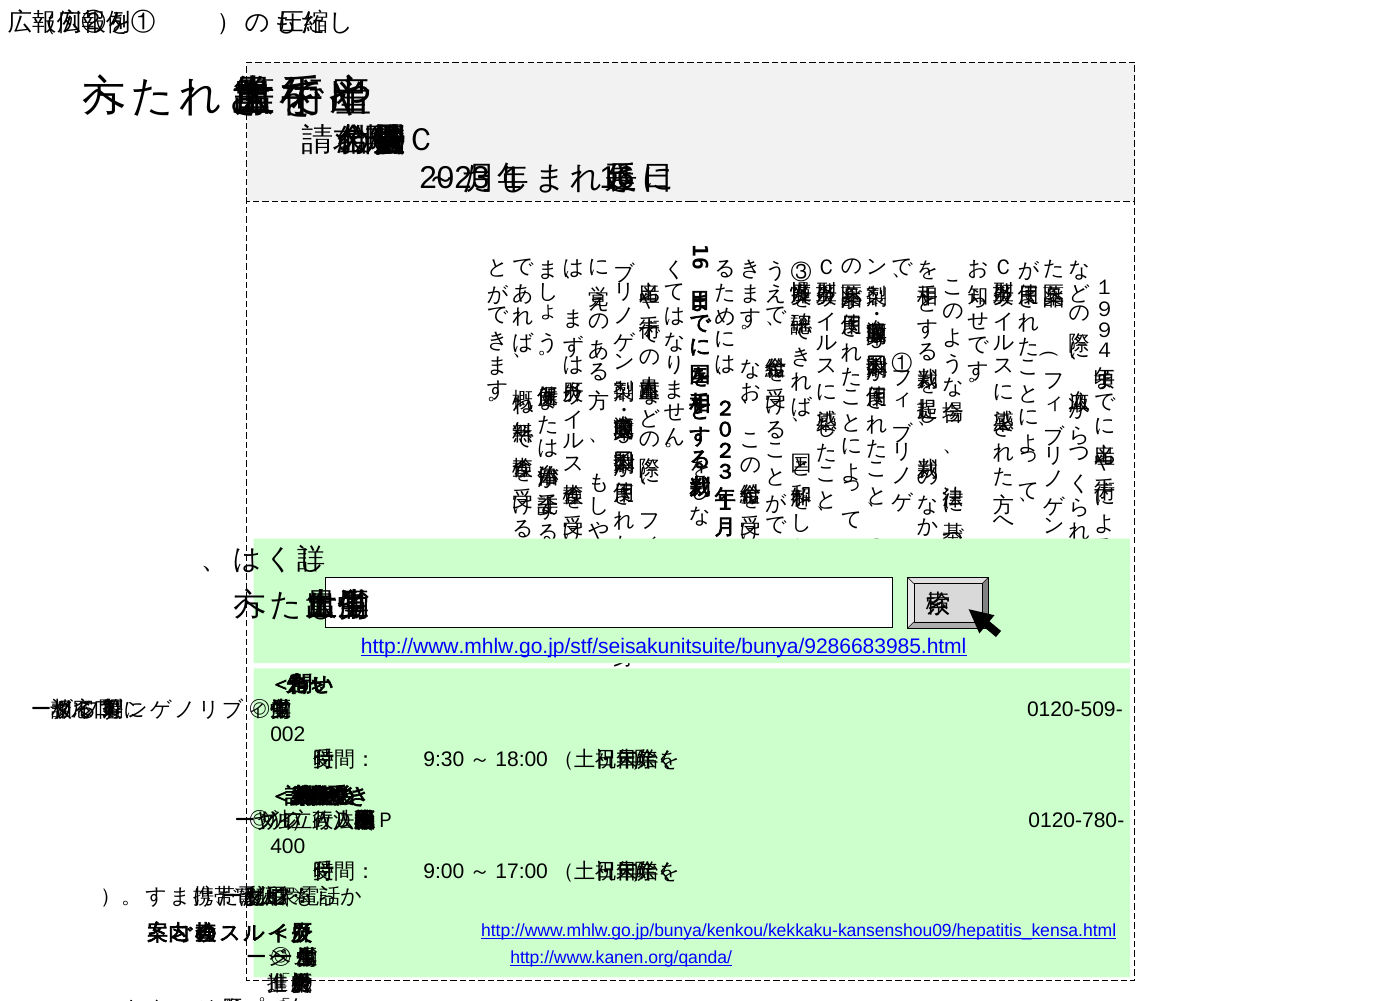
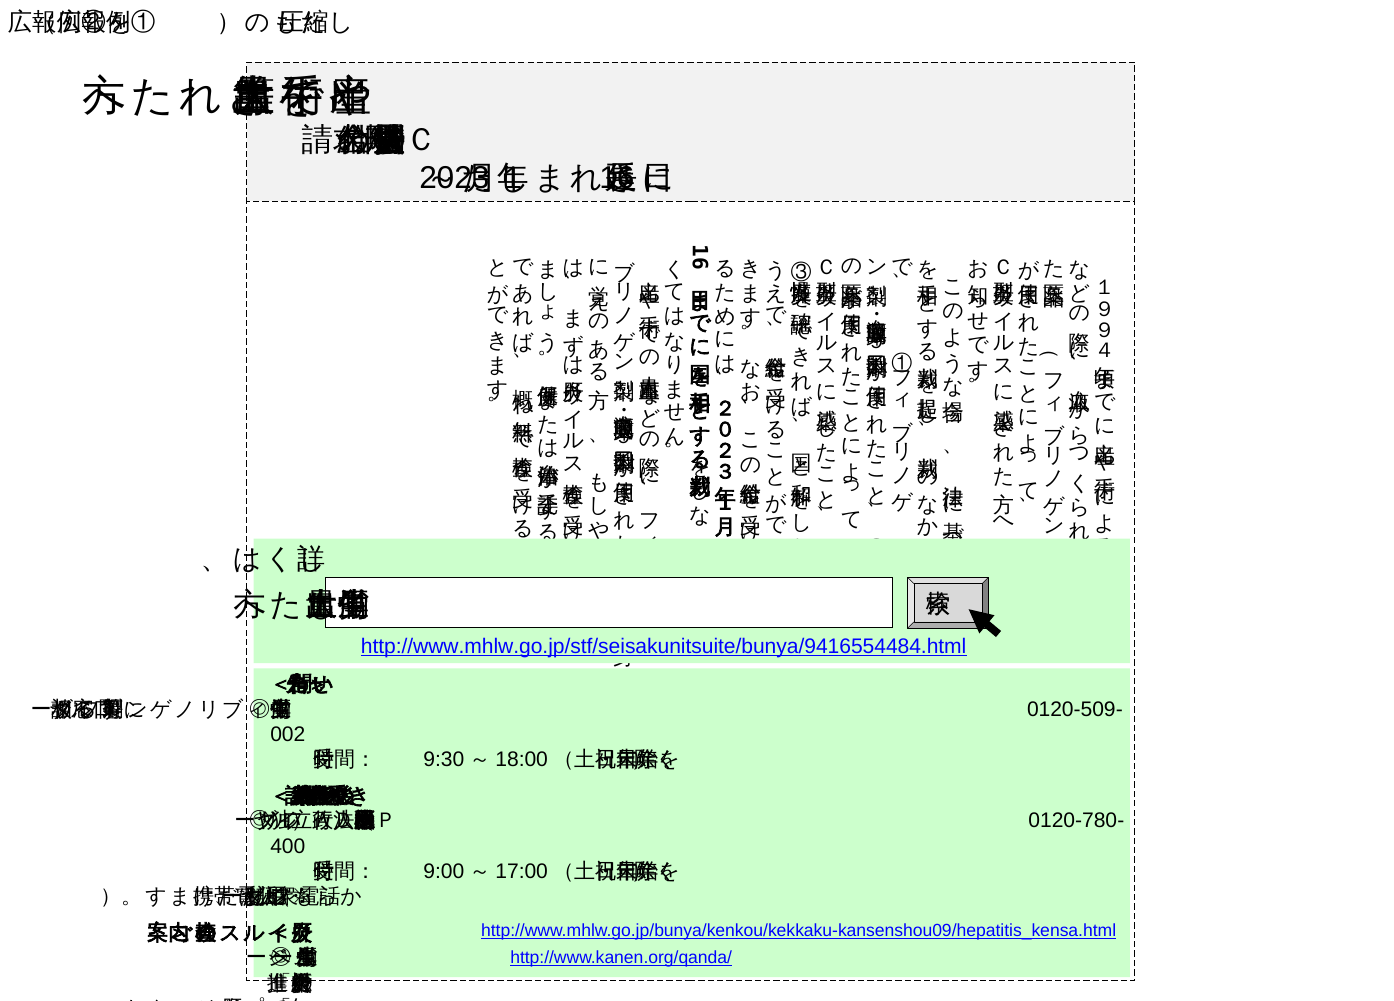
http://www.mhlw.go.jp/stf/seisakunitsuite/bunya/9286683985.html: http://www.mhlw.go.jp/stf/seisakunitsuite/bunya/9286683985.html -> http://www.mhlw.go.jp/stf/seisakunitsuite/bunya/9416554484.html
